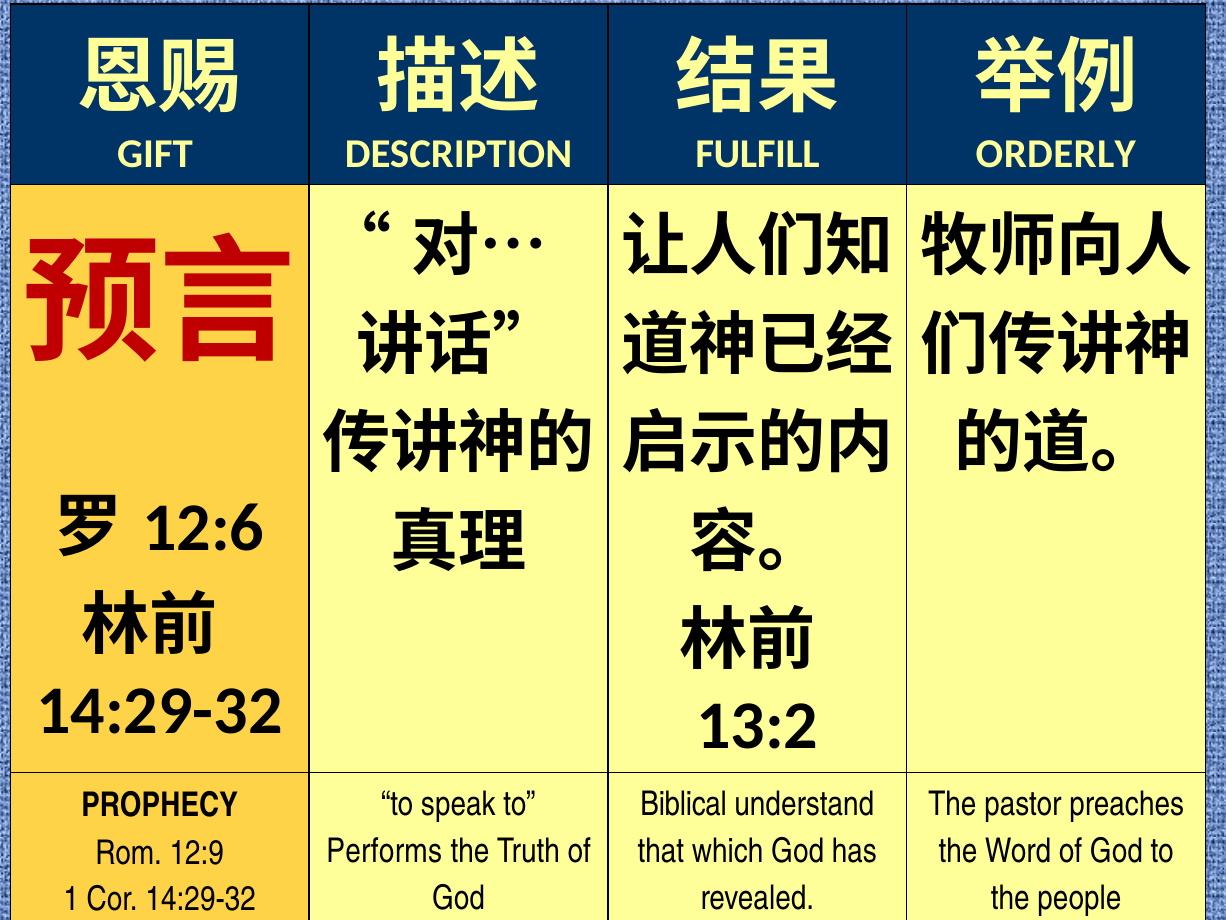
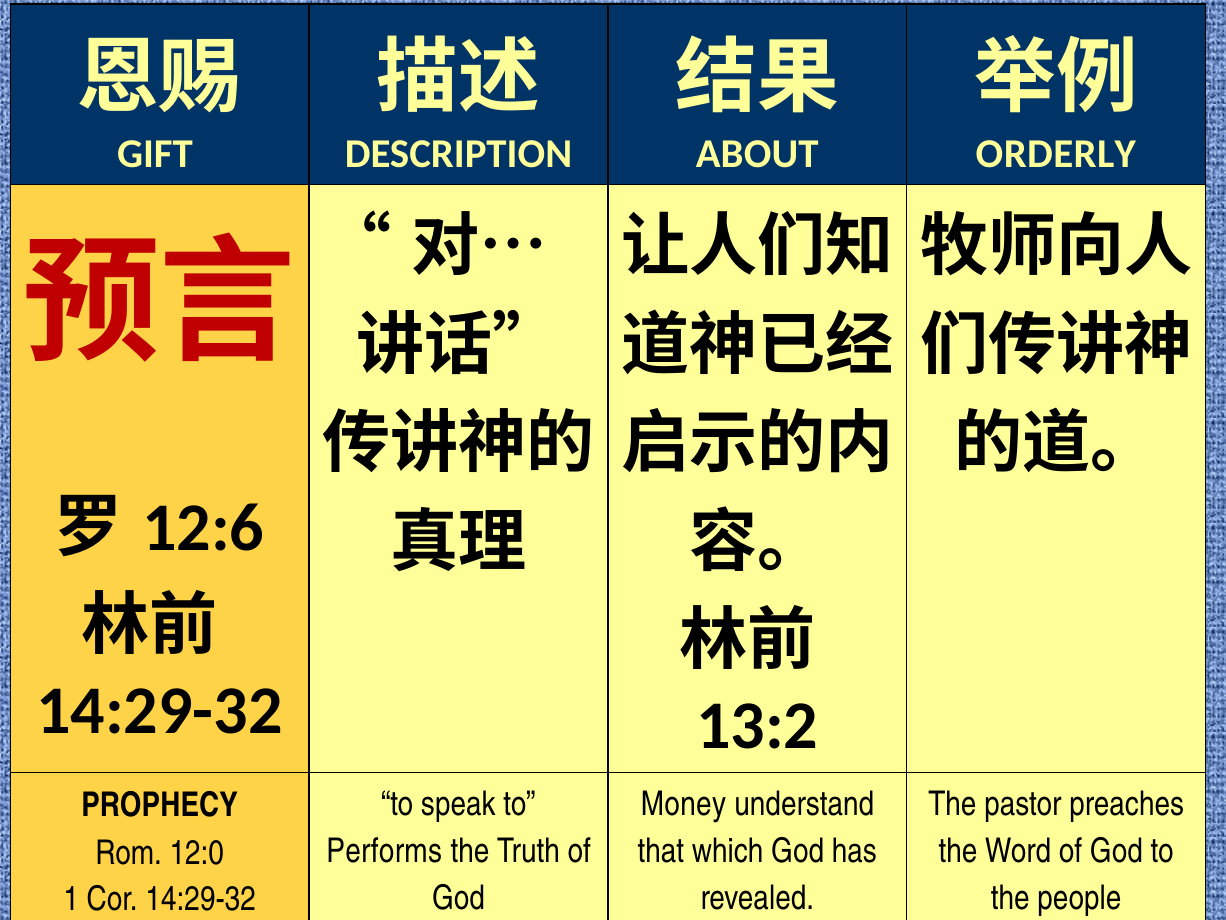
FULFILL: FULFILL -> ABOUT
Biblical: Biblical -> Money
12:9: 12:9 -> 12:0
